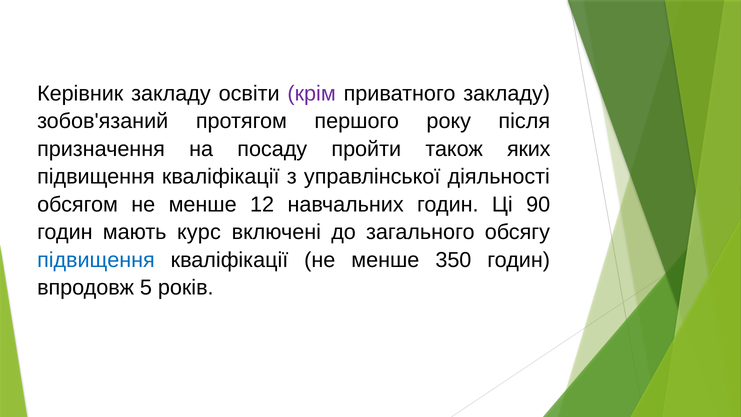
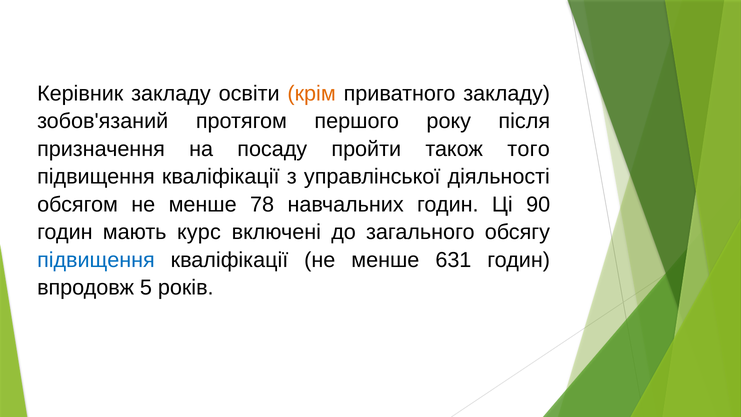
крім colour: purple -> orange
яких: яких -> того
12: 12 -> 78
350: 350 -> 631
